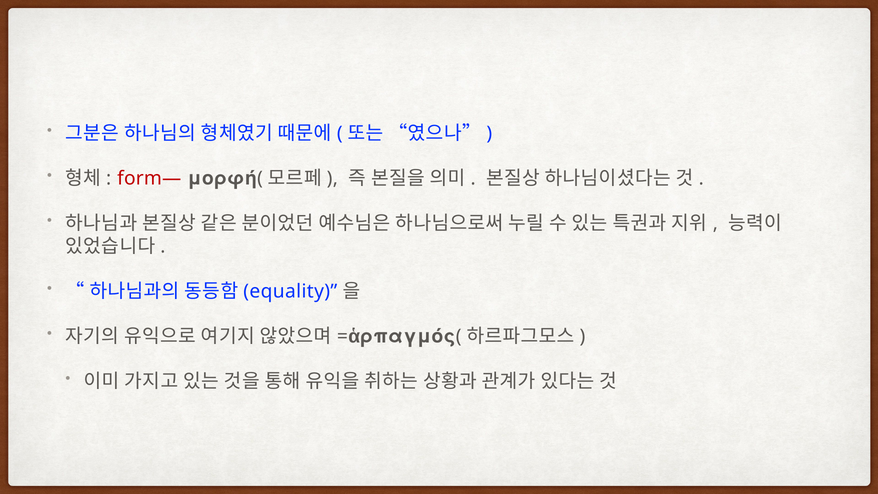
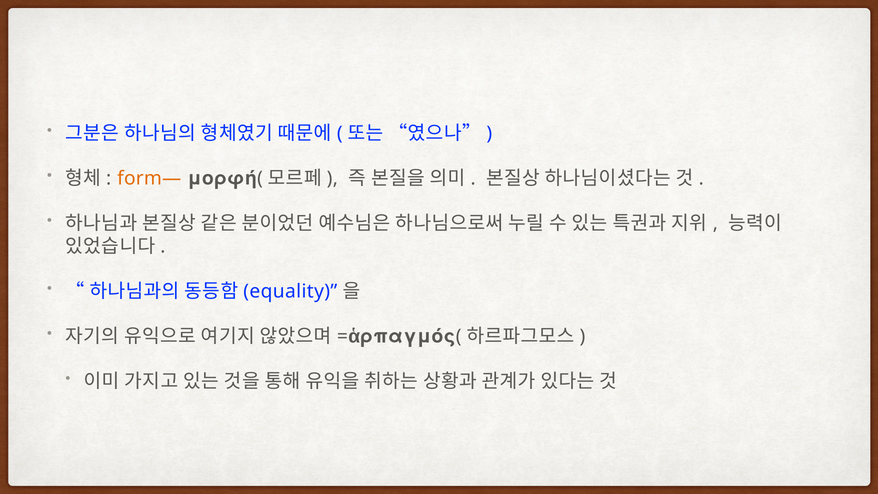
form— colour: red -> orange
